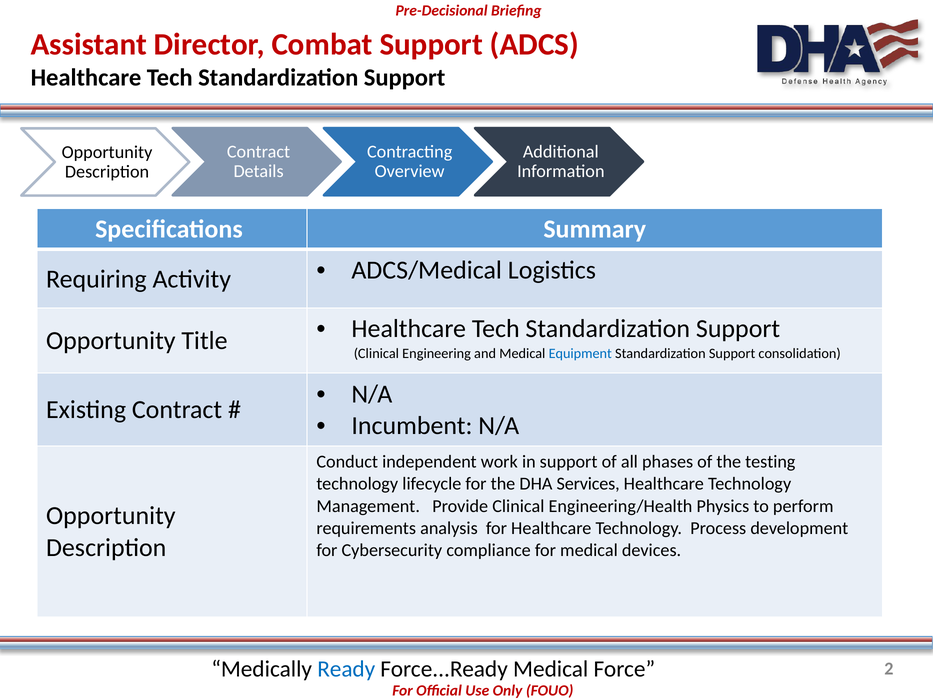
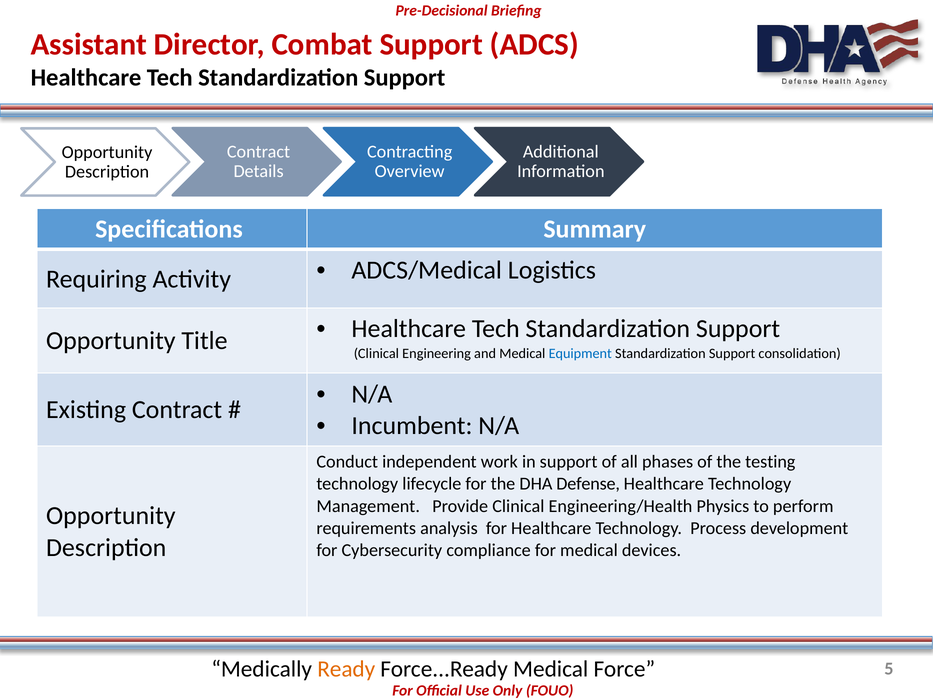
Services: Services -> Defense
Ready colour: blue -> orange
2: 2 -> 5
